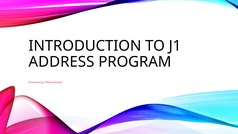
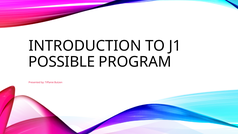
ADDRESS: ADDRESS -> POSSIBLE
